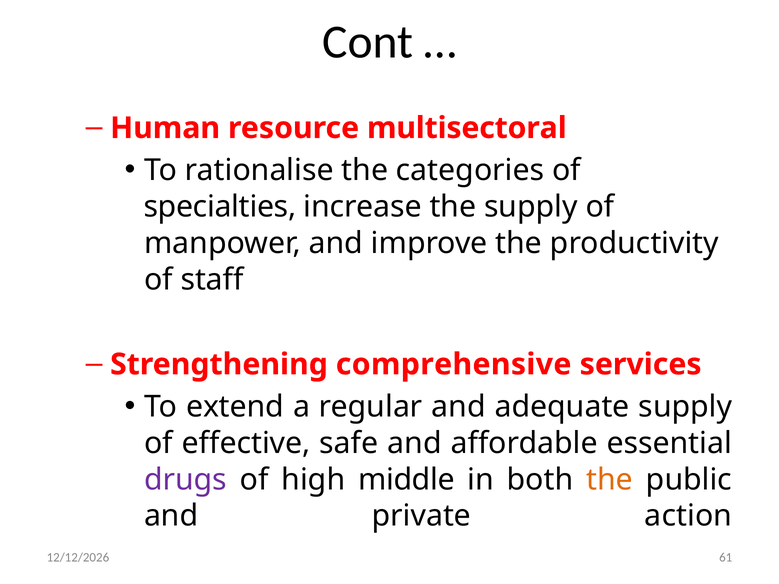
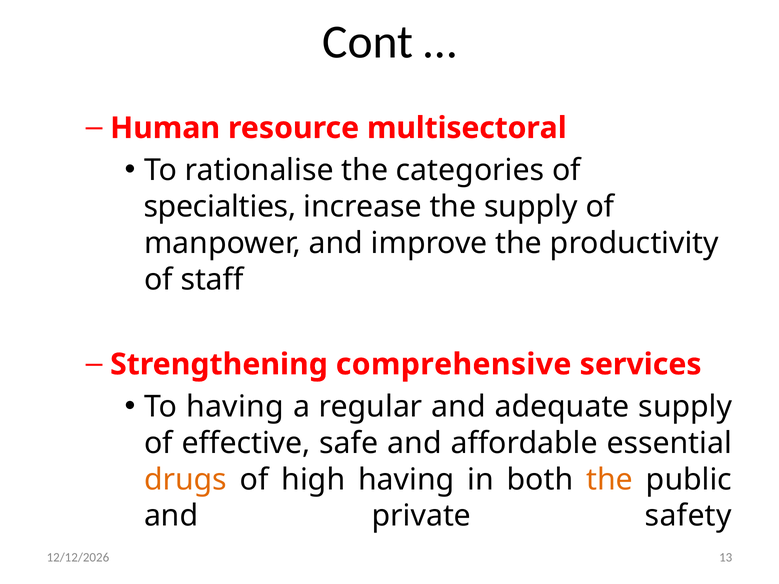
To extend: extend -> having
drugs colour: purple -> orange
high middle: middle -> having
action: action -> safety
61: 61 -> 13
